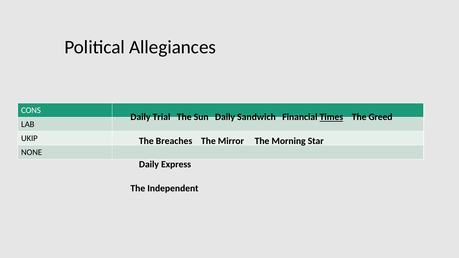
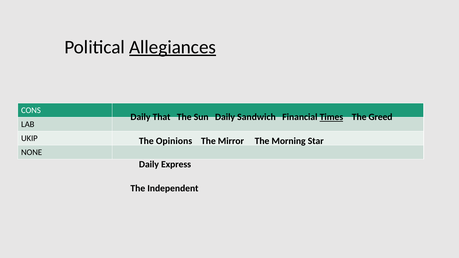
Allegiances underline: none -> present
Trial: Trial -> That
Breaches: Breaches -> Opinions
